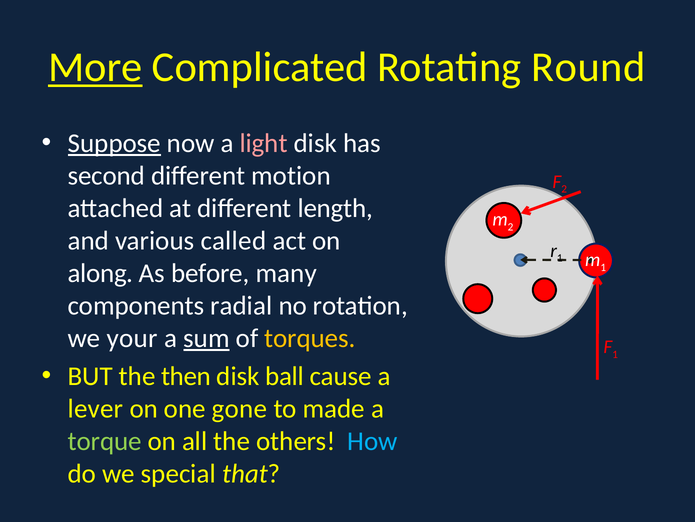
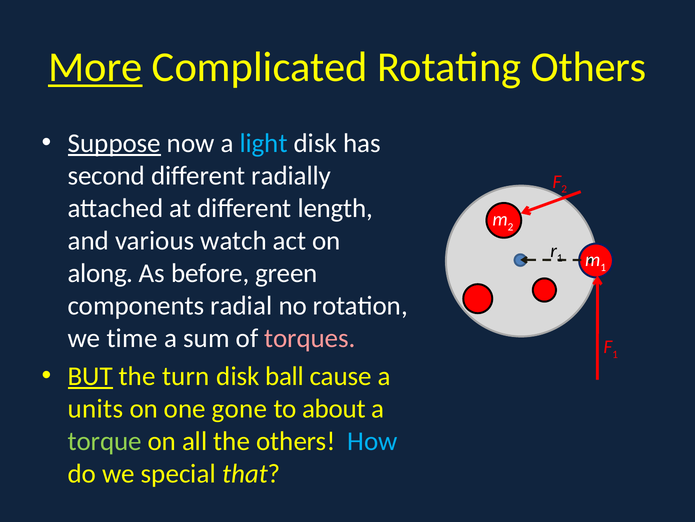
Rotating Round: Round -> Others
light colour: pink -> light blue
motion: motion -> radially
called: called -> watch
many: many -> green
your: your -> time
sum underline: present -> none
torques colour: yellow -> pink
BUT underline: none -> present
then: then -> turn
lever: lever -> units
made: made -> about
